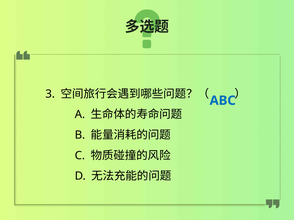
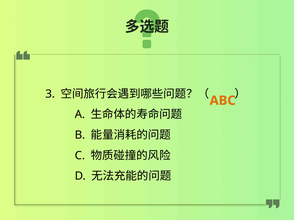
ABC colour: blue -> orange
